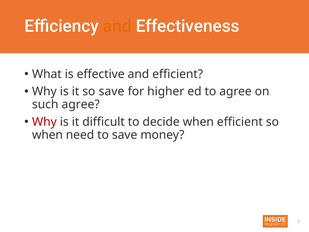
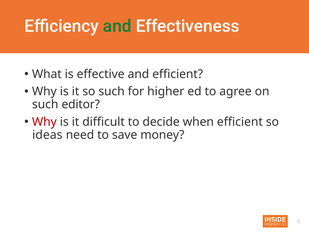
and at (117, 26) colour: orange -> green
so save: save -> such
such agree: agree -> editor
when at (47, 135): when -> ideas
